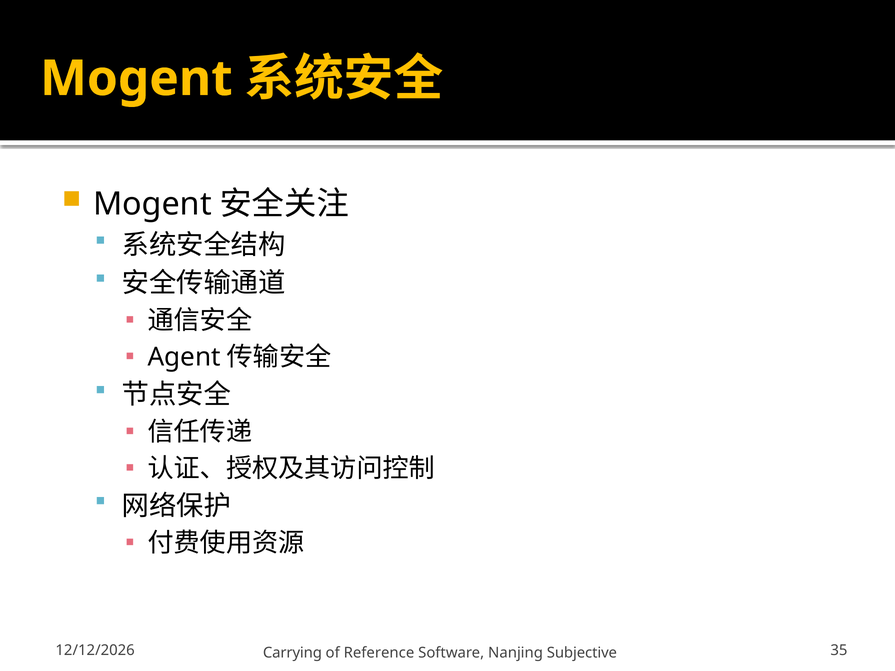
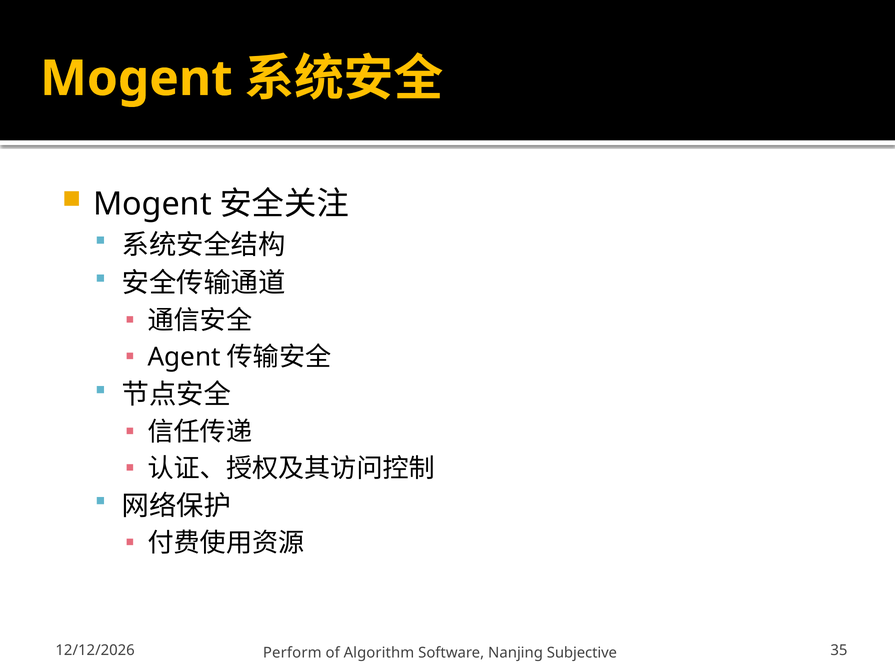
Carrying: Carrying -> Perform
Reference: Reference -> Algorithm
